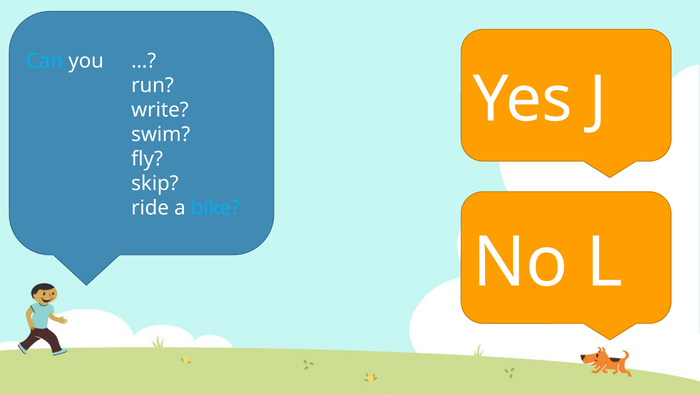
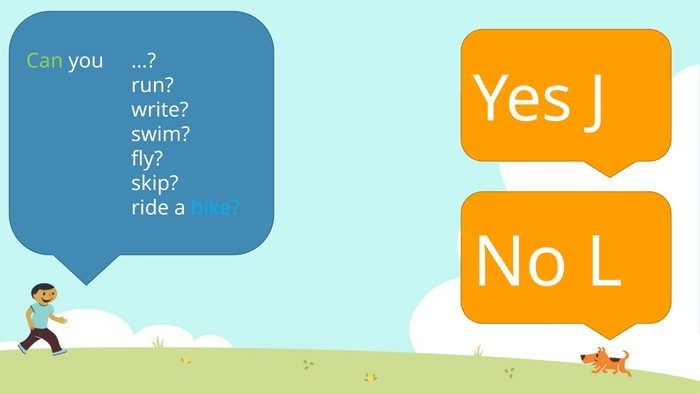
Can colour: light blue -> light green
